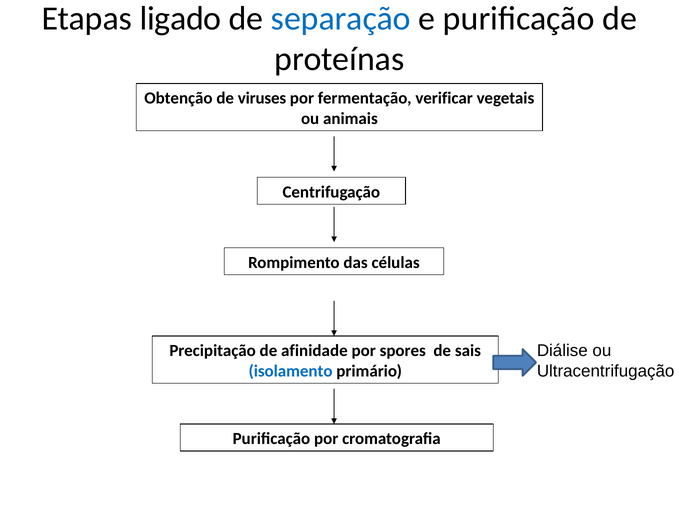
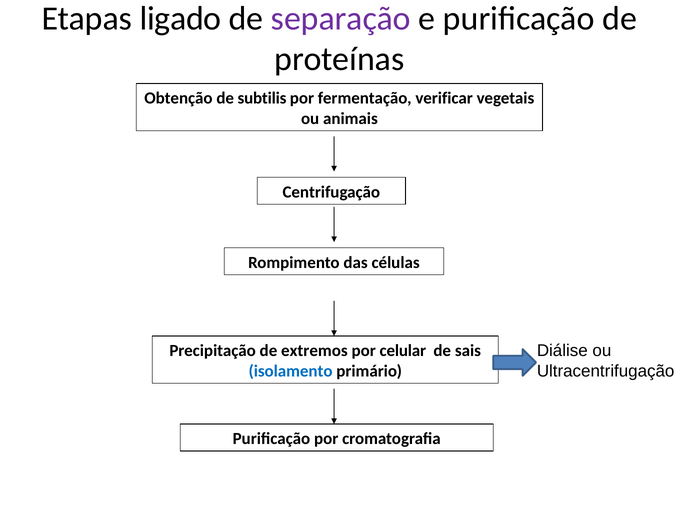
separação colour: blue -> purple
viruses: viruses -> subtilis
afinidade: afinidade -> extremos
spores: spores -> celular
